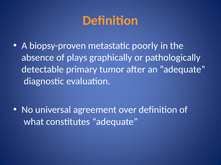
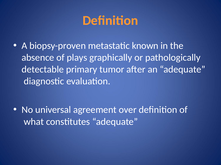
poorly: poorly -> known
